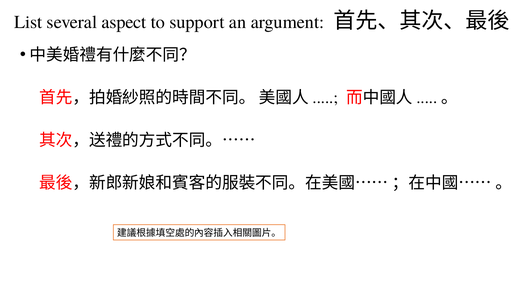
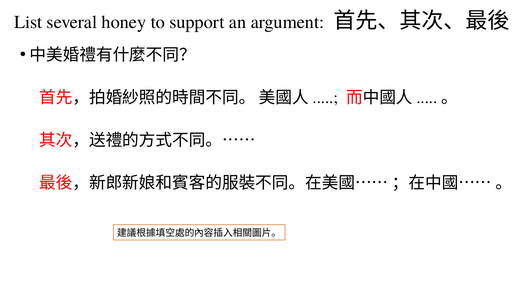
aspect: aspect -> honey
